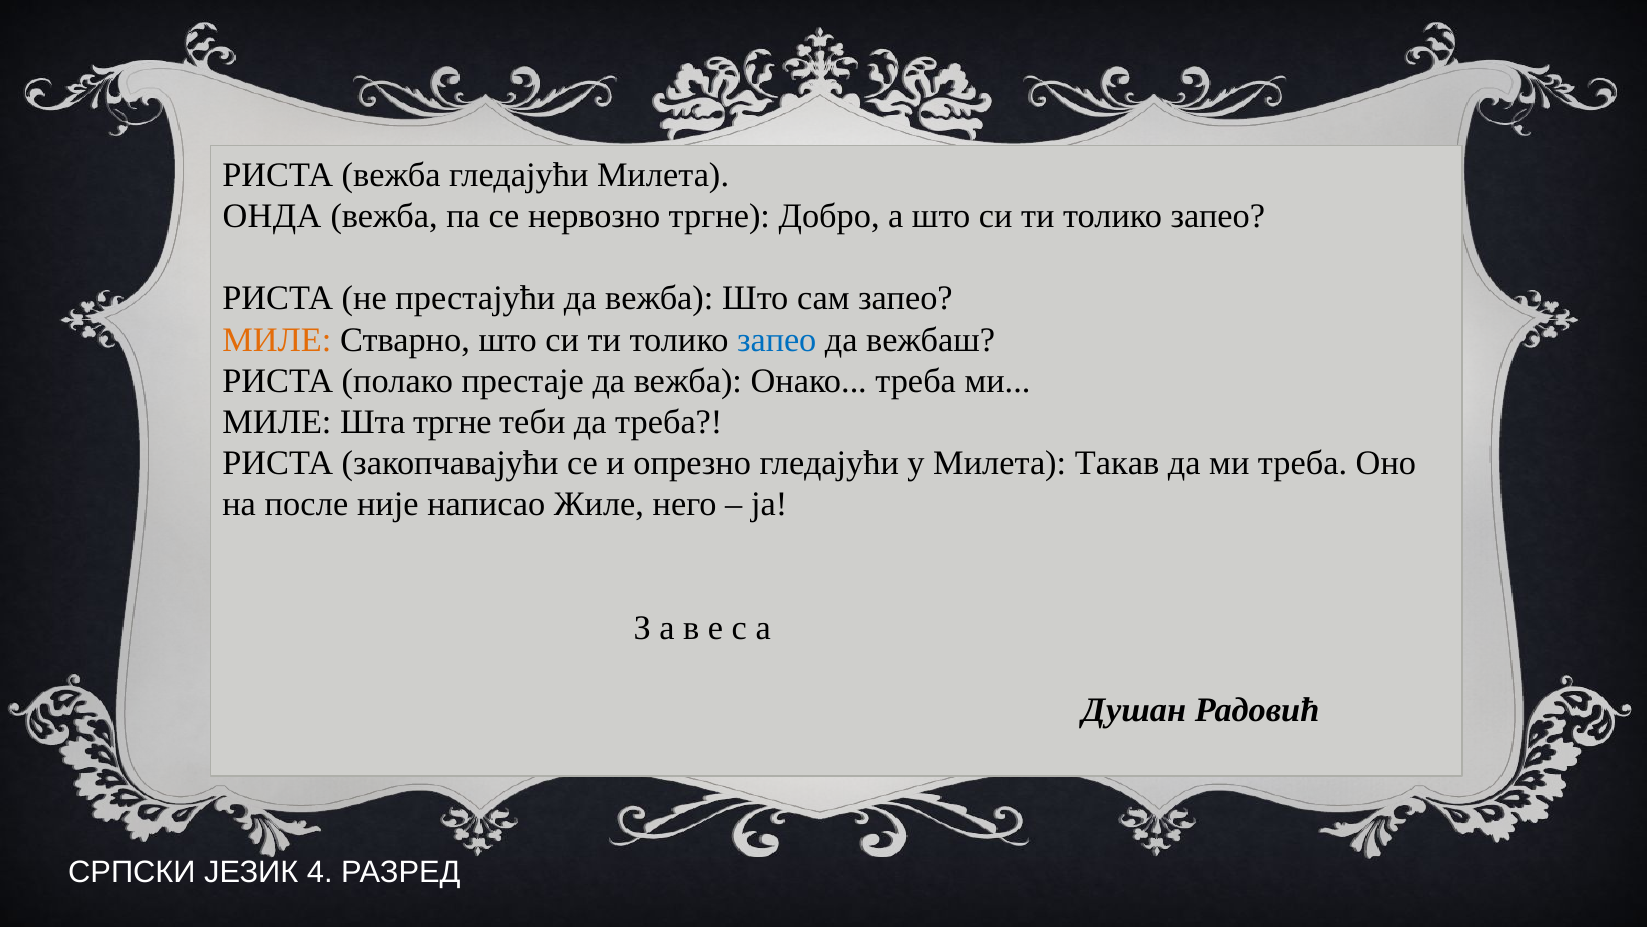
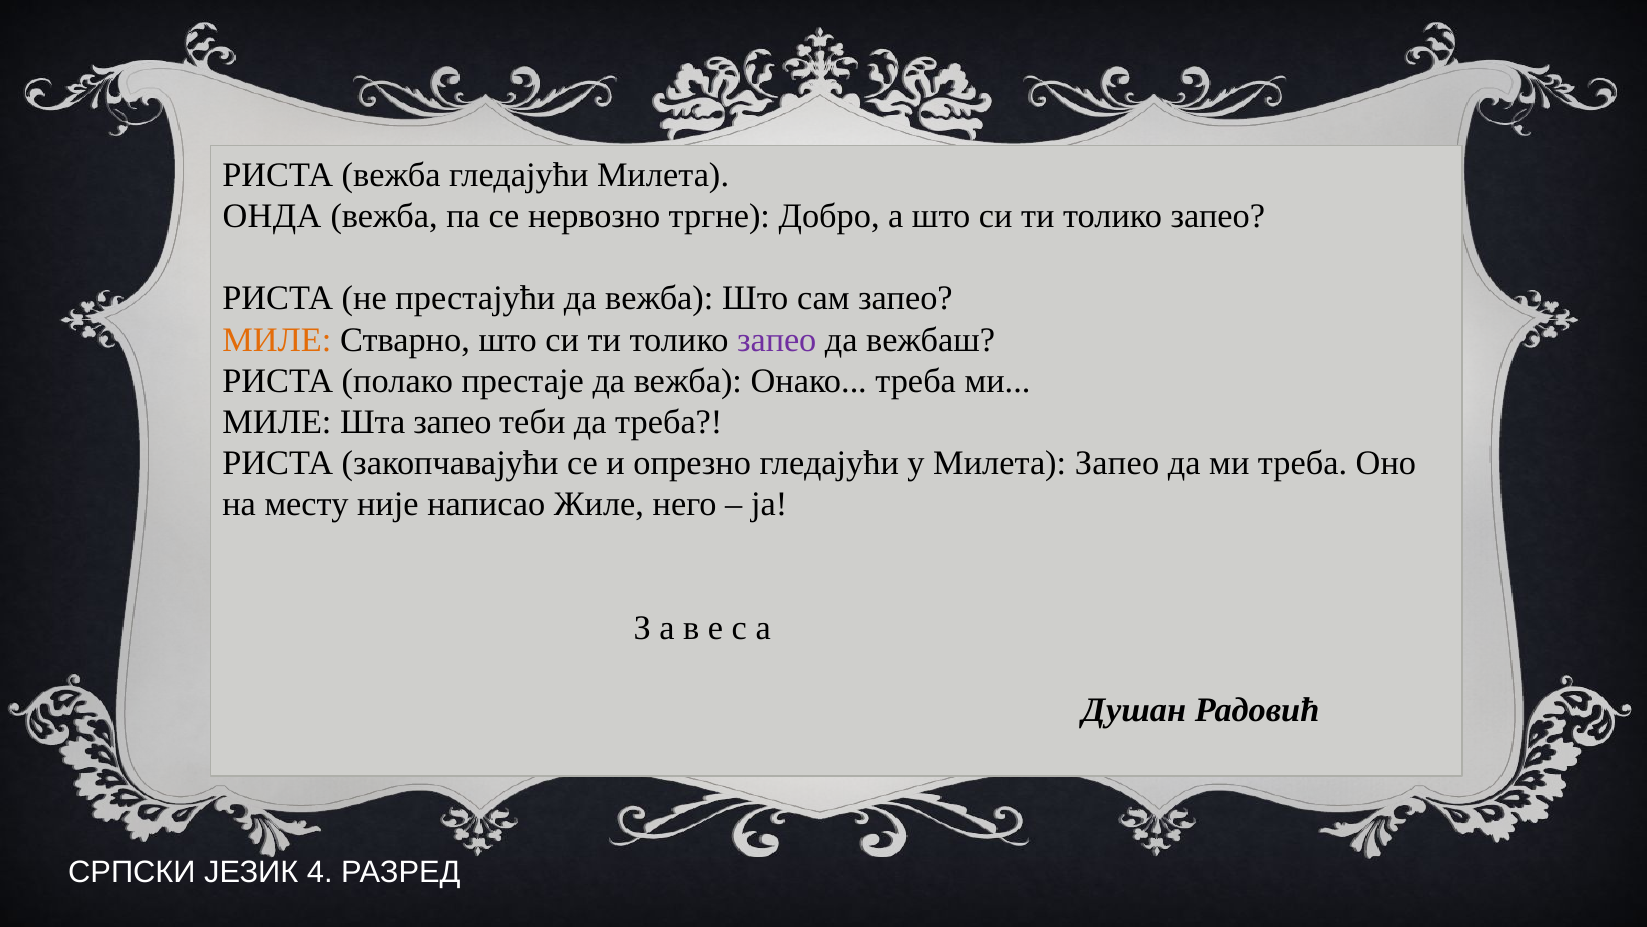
запео at (777, 339) colour: blue -> purple
Шта тргне: тргне -> запео
Милета Такав: Такав -> Запео
после: после -> месту
